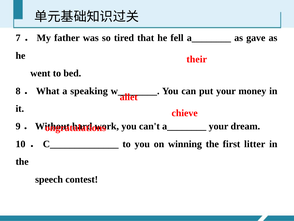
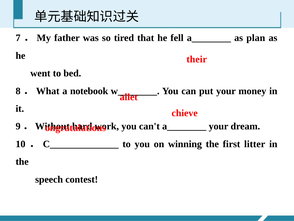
gave: gave -> plan
speaking: speaking -> notebook
